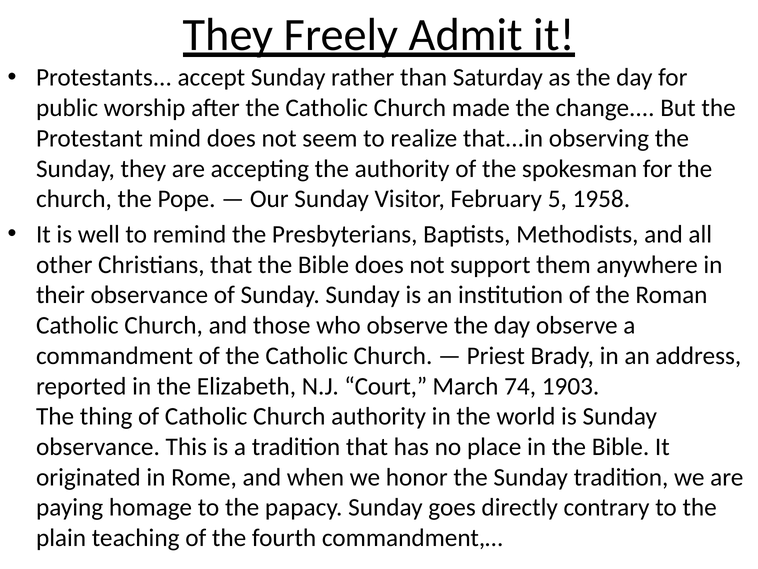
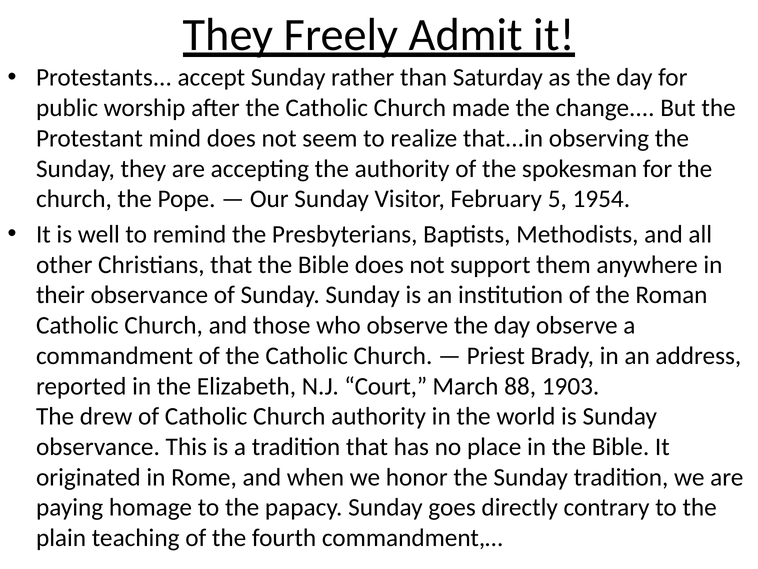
1958: 1958 -> 1954
74: 74 -> 88
thing: thing -> drew
